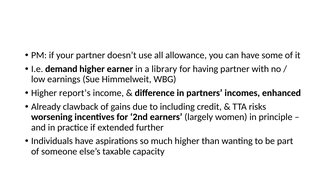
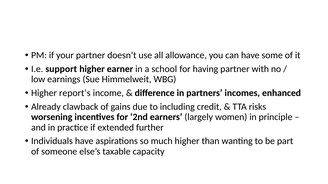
demand: demand -> support
library: library -> school
